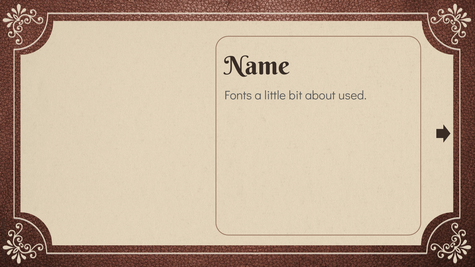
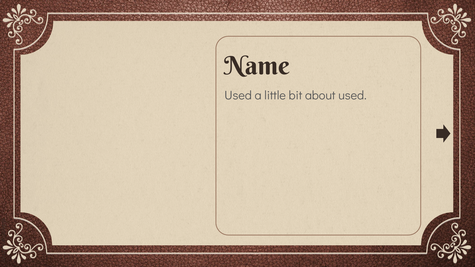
Fonts at (238, 95): Fonts -> Used
